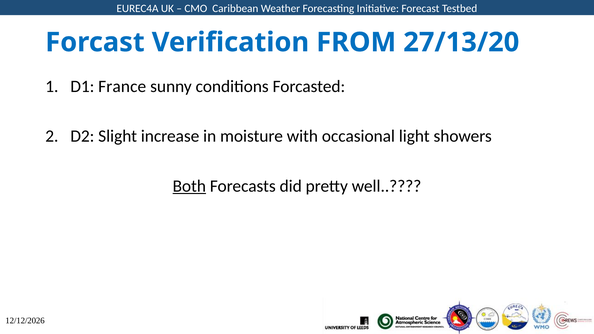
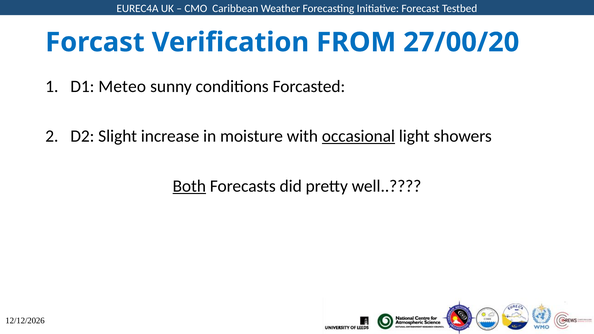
27/13/20: 27/13/20 -> 27/00/20
France: France -> Meteo
occasional underline: none -> present
